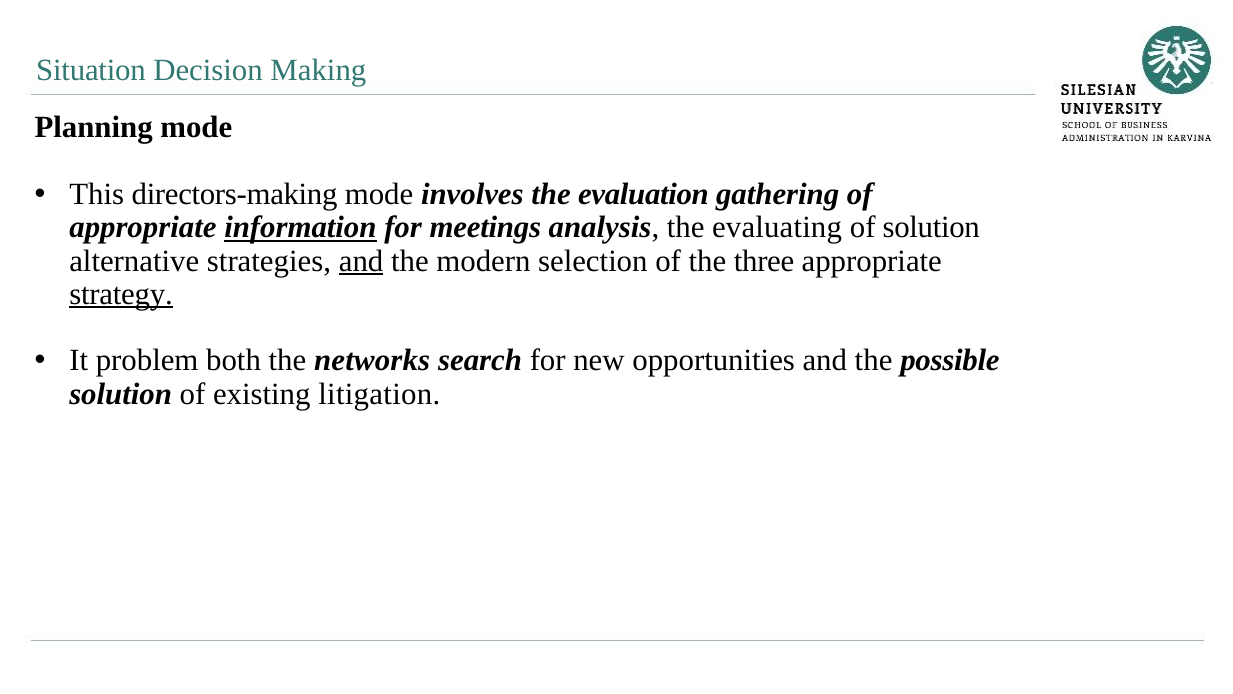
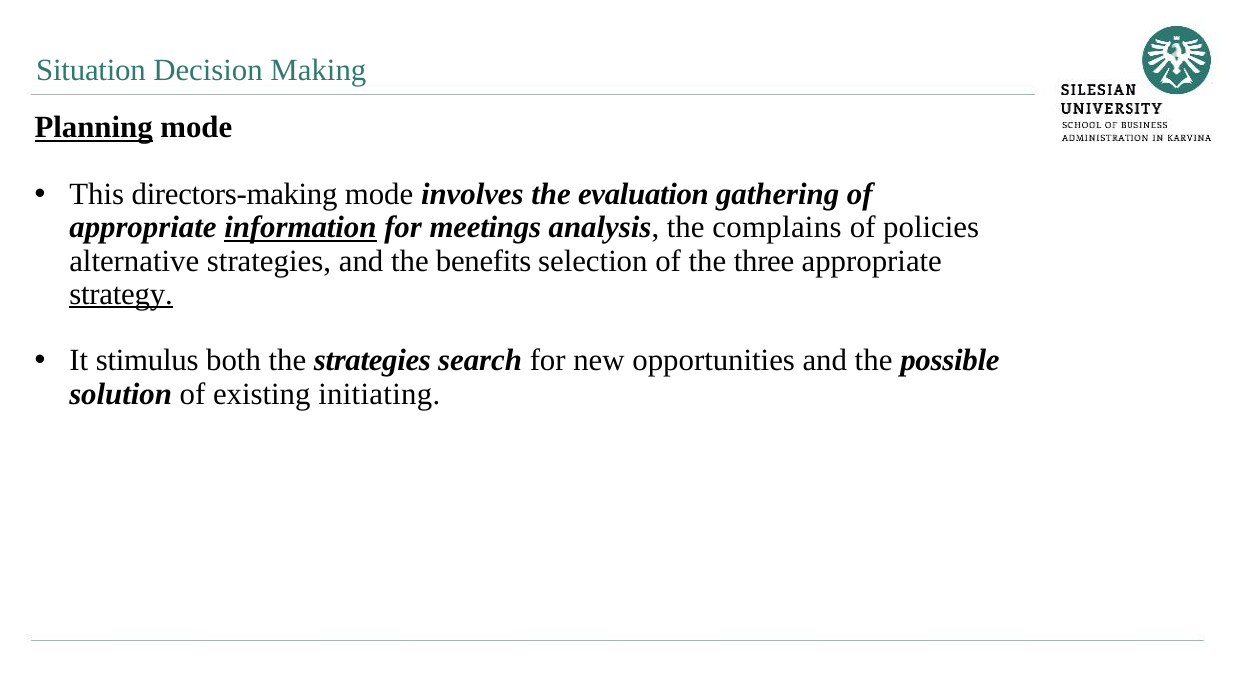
Planning underline: none -> present
evaluating: evaluating -> complains
of solution: solution -> policies
and at (361, 261) underline: present -> none
modern: modern -> benefits
problem: problem -> stimulus
the networks: networks -> strategies
litigation: litigation -> initiating
